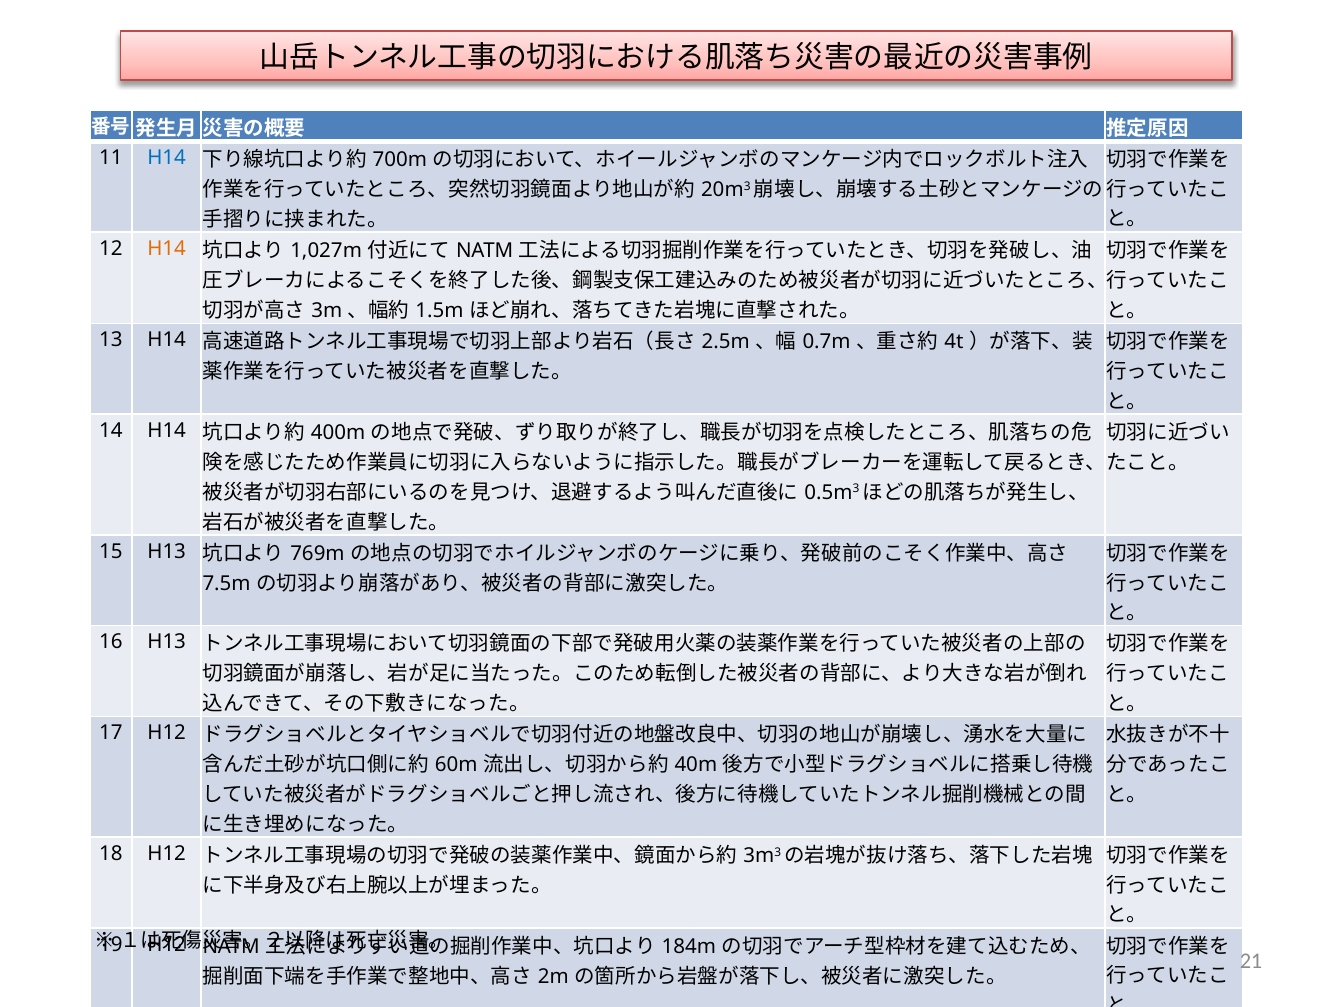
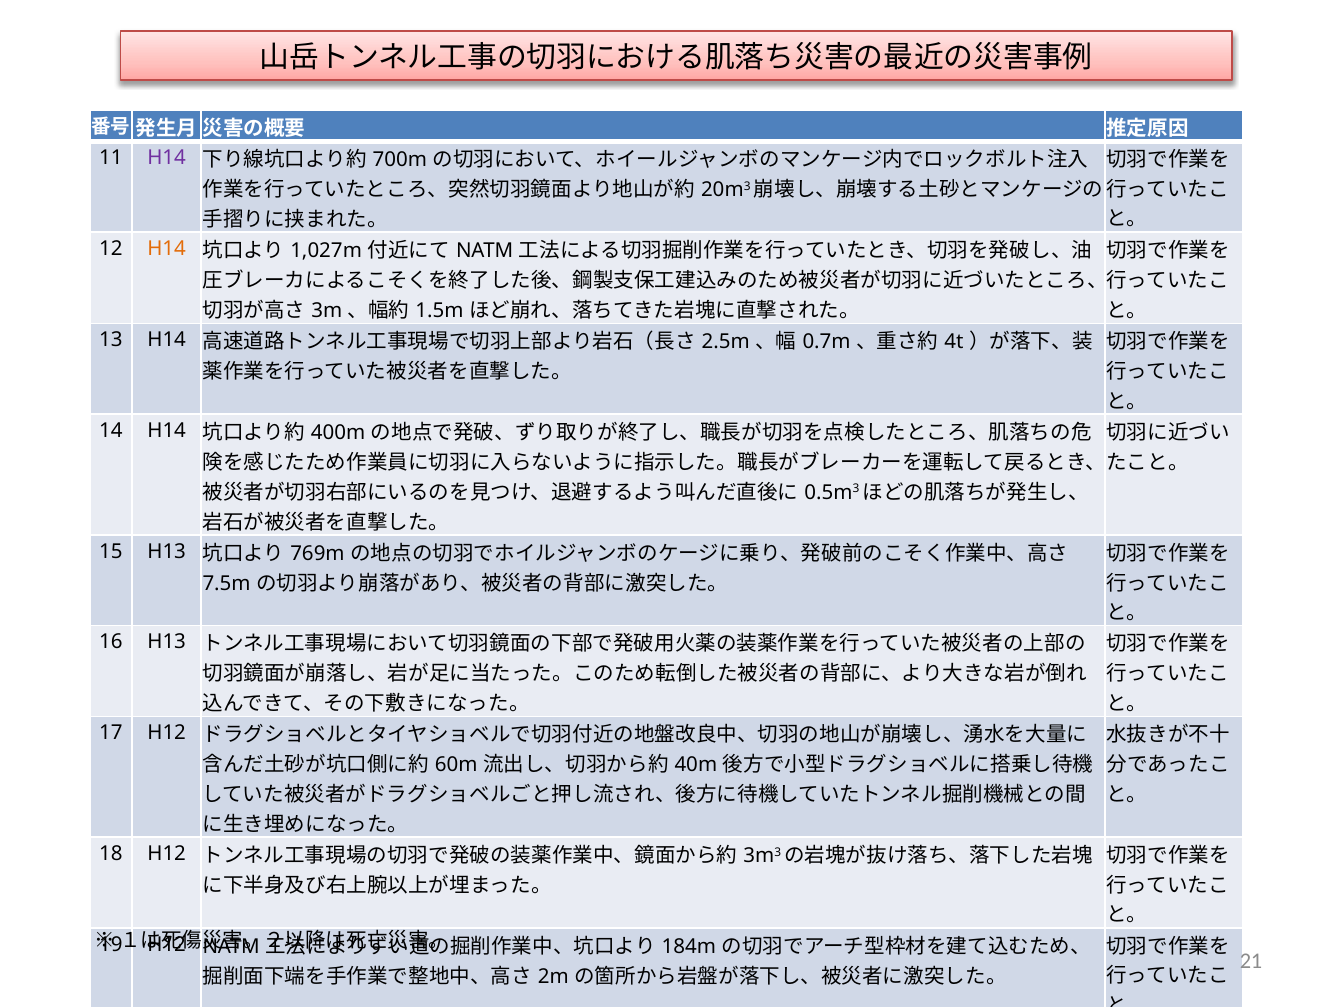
H14 at (167, 158) colour: blue -> purple
